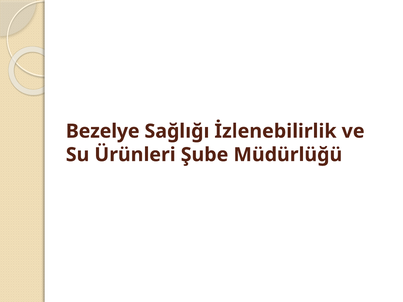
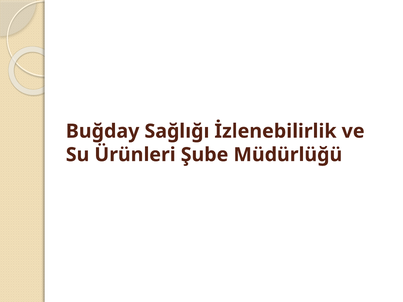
Bezelye: Bezelye -> Buğday
